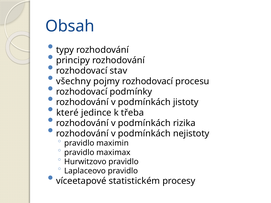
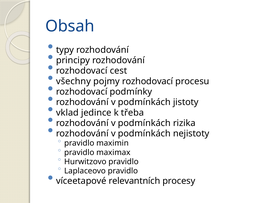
stav: stav -> cest
které: které -> vklad
statistickém: statistickém -> relevantních
